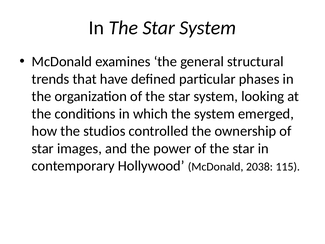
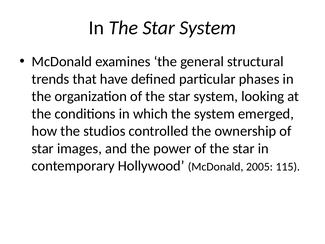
2038: 2038 -> 2005
